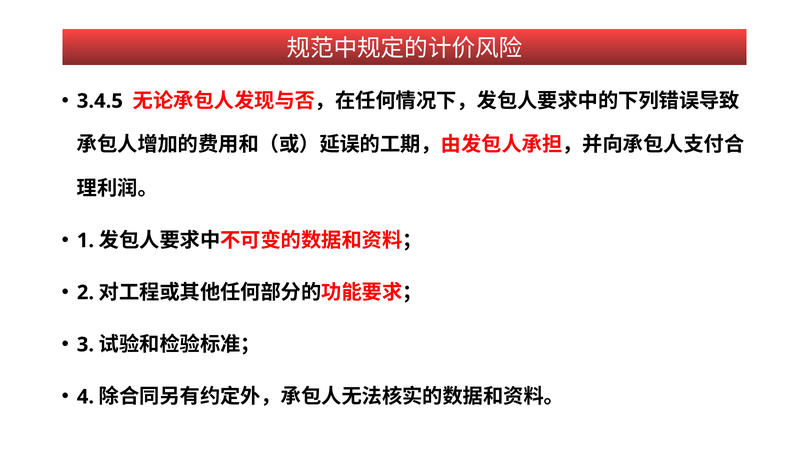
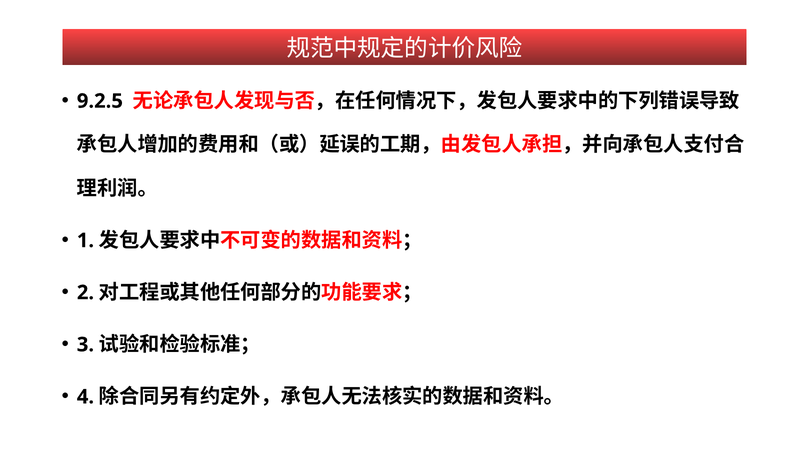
3.4.5: 3.4.5 -> 9.2.5
